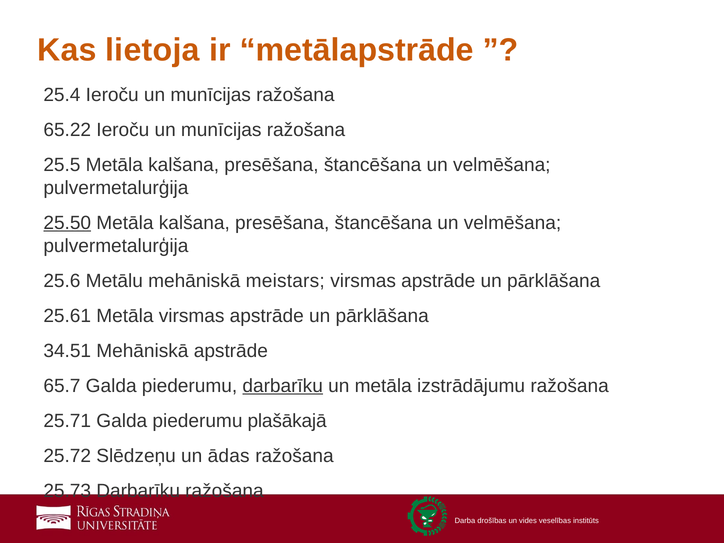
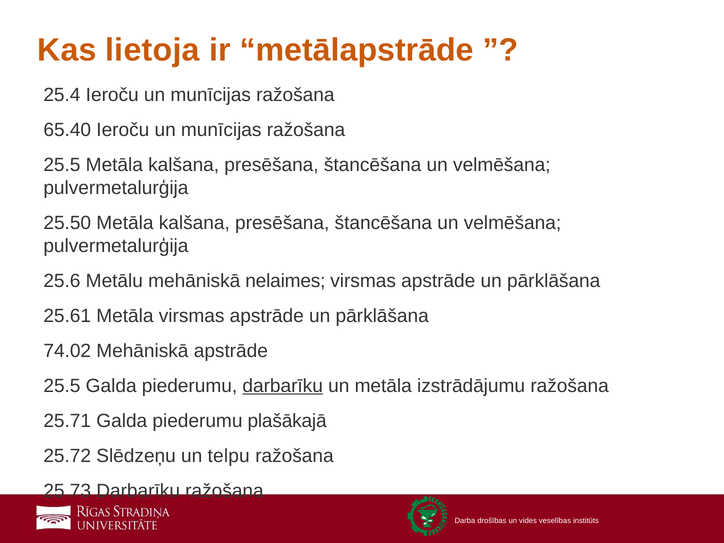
65.22: 65.22 -> 65.40
25.50 underline: present -> none
meistars: meistars -> nelaimes
34.51: 34.51 -> 74.02
65.7 at (62, 386): 65.7 -> 25.5
ādas: ādas -> telpu
